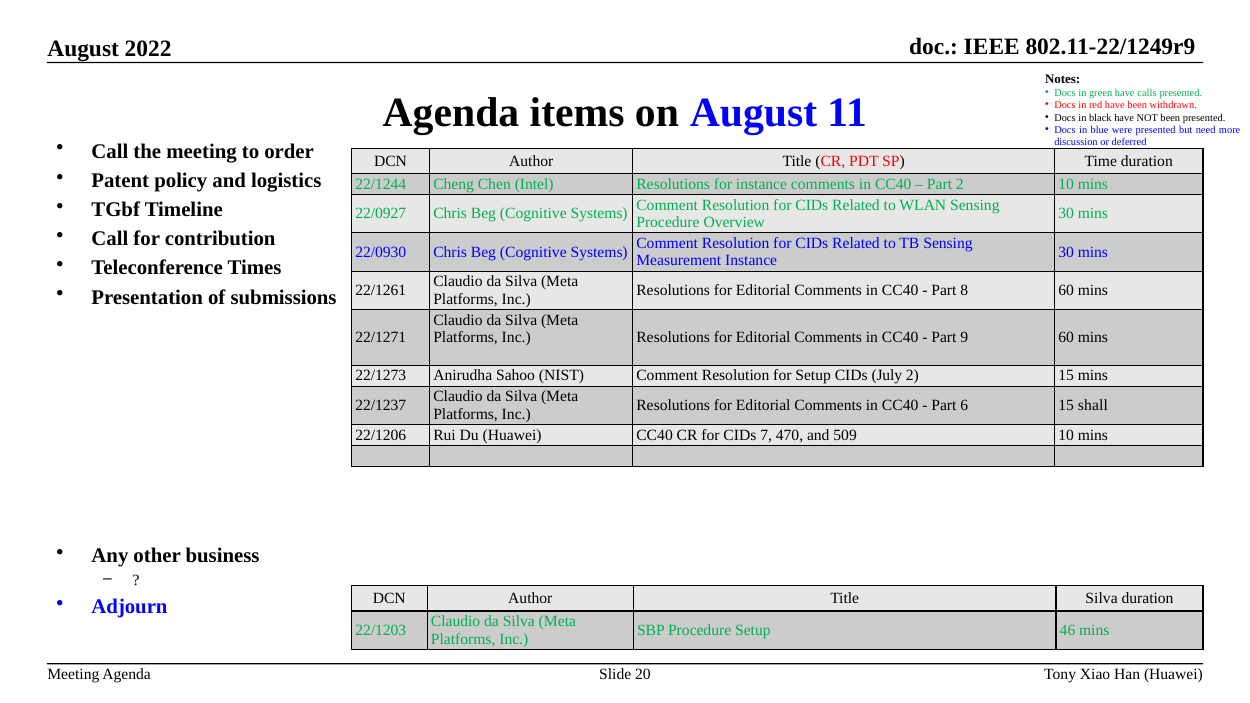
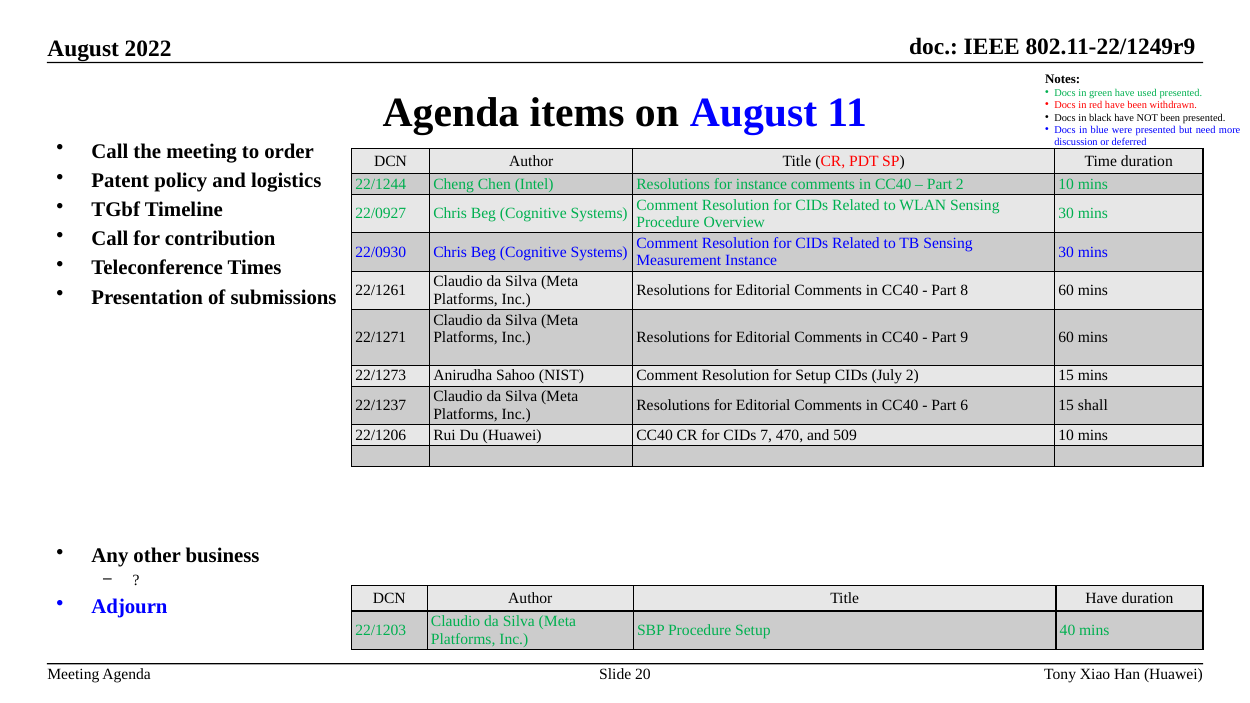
calls: calls -> used
Title Silva: Silva -> Have
46: 46 -> 40
